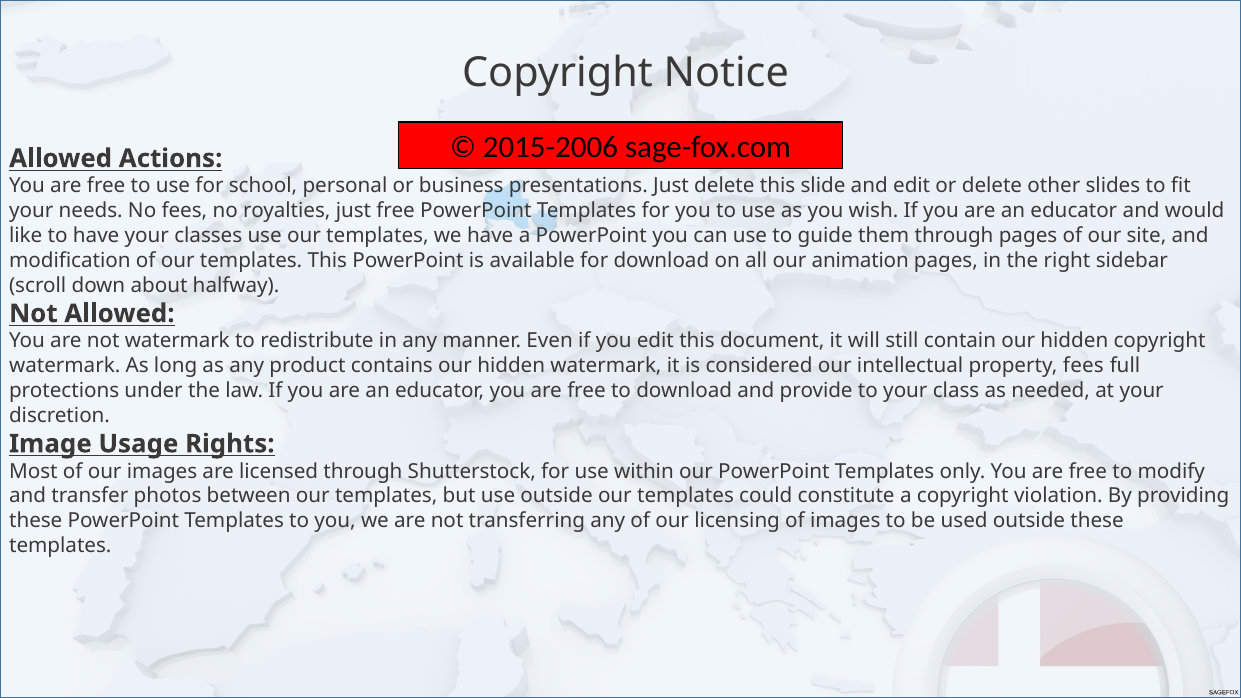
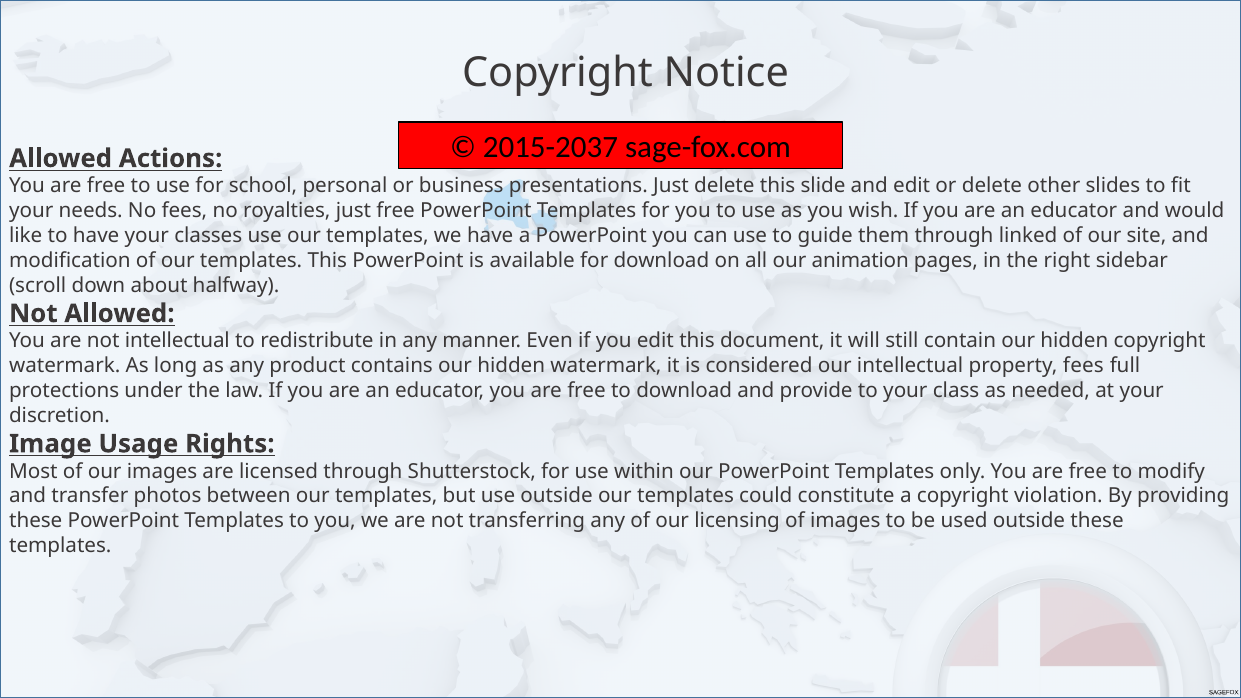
2015-2006: 2015-2006 -> 2015-2037
through pages: pages -> linked
not watermark: watermark -> intellectual
